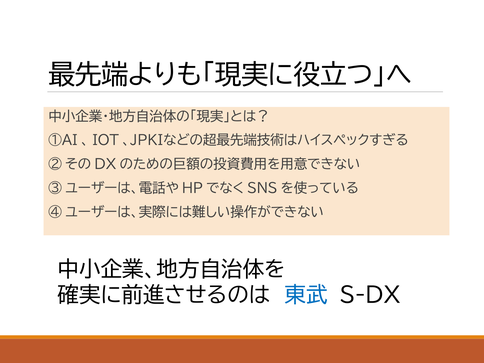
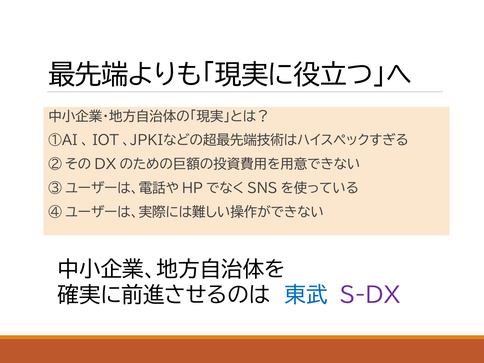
S-DX colour: black -> purple
